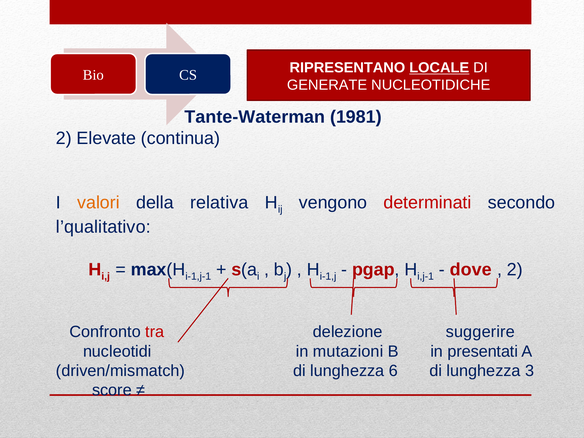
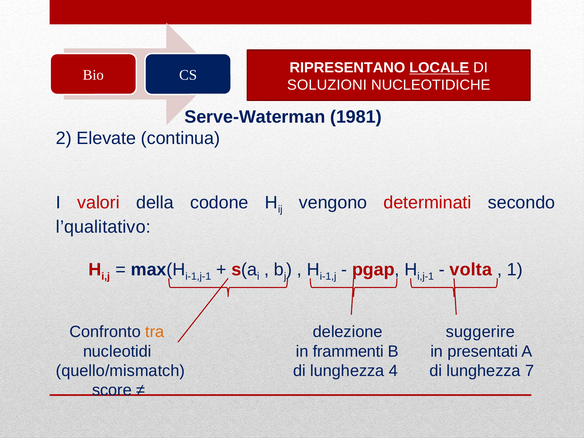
GENERATE: GENERATE -> SOLUZIONI
Tante-Waterman: Tante-Waterman -> Serve-Waterman
valori colour: orange -> red
relativa: relativa -> codone
dove: dove -> volta
2 at (515, 270): 2 -> 1
tra colour: red -> orange
mutazioni: mutazioni -> frammenti
driven/mismatch: driven/mismatch -> quello/mismatch
6: 6 -> 4
3: 3 -> 7
